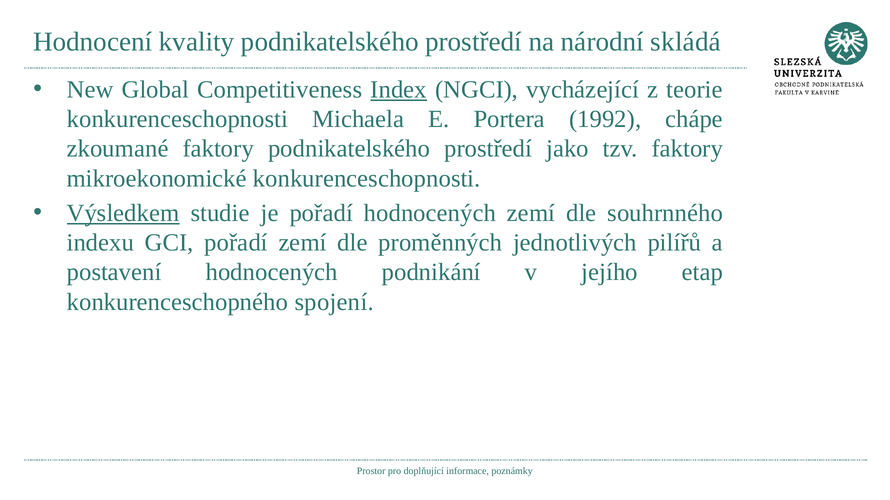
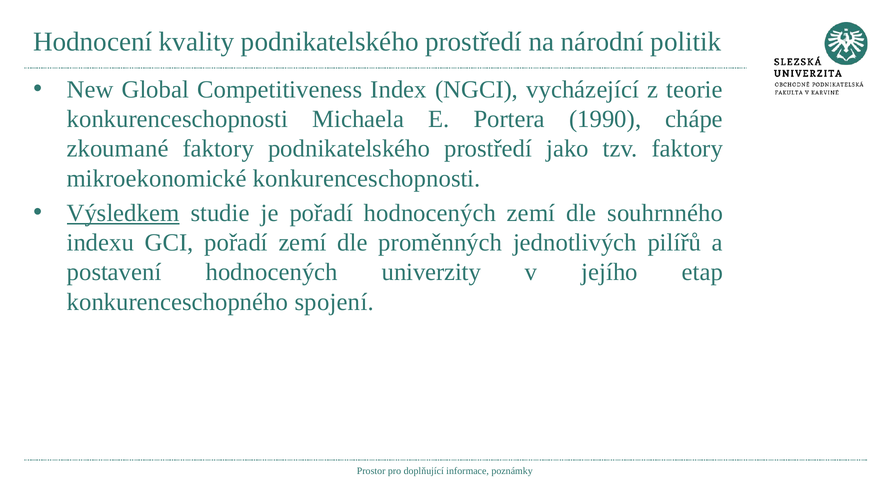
skládá: skládá -> politik
Index underline: present -> none
1992: 1992 -> 1990
podnikání: podnikání -> univerzity
